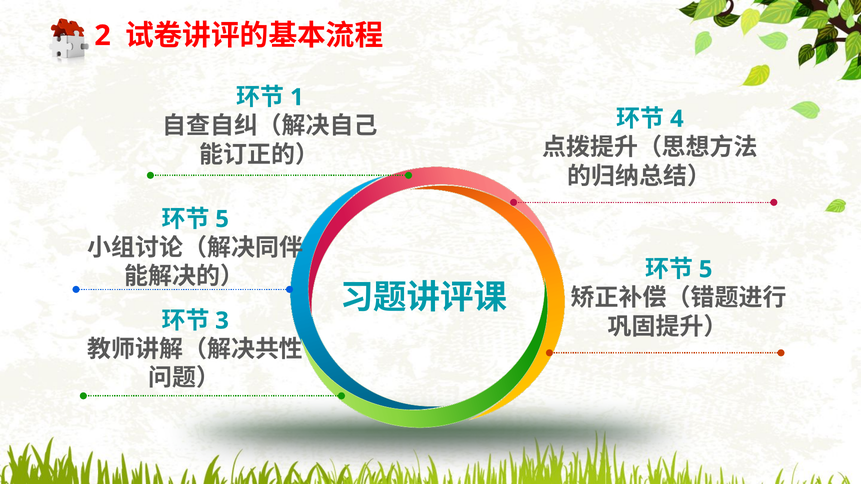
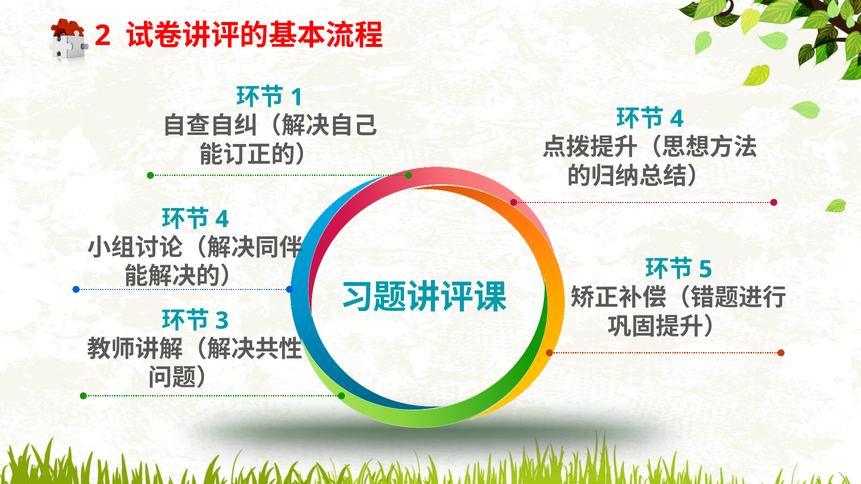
5 at (222, 219): 5 -> 4
